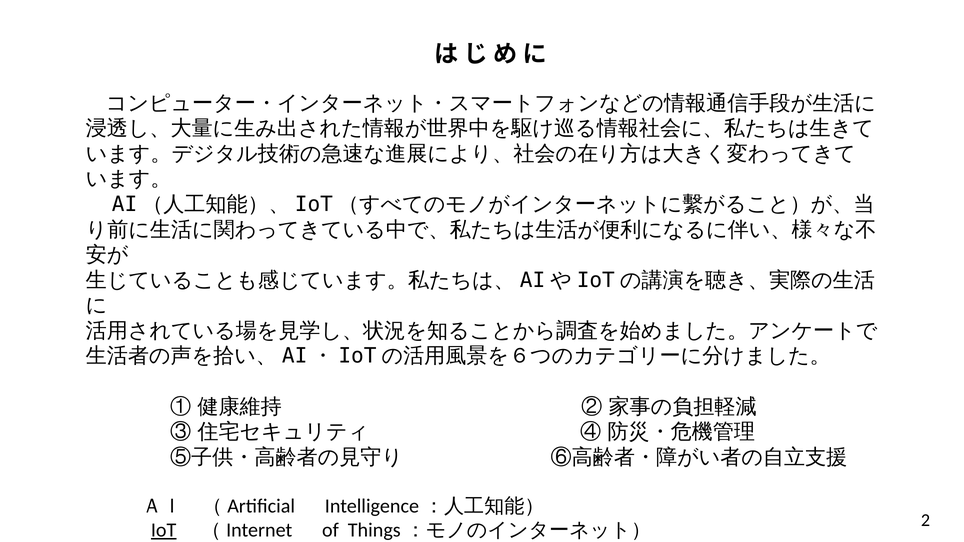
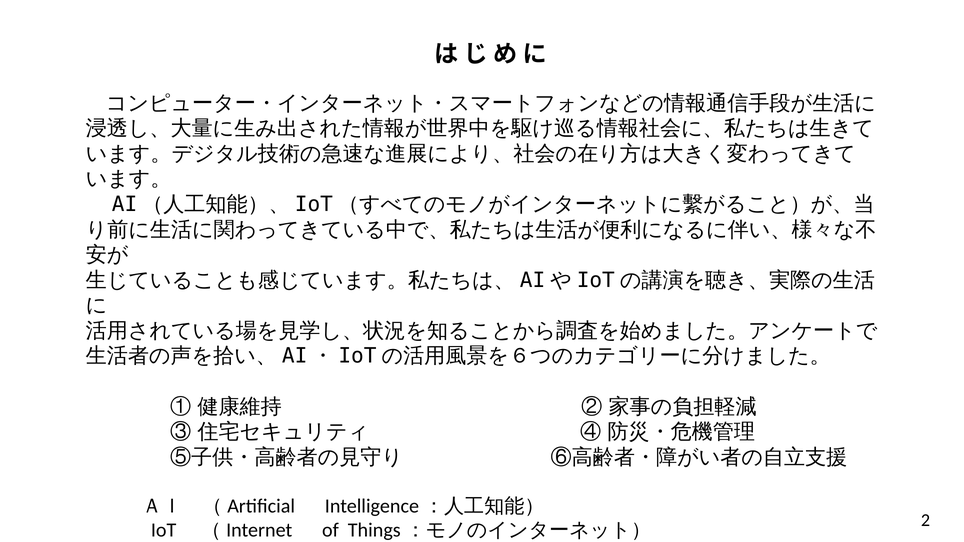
IoT underline: present -> none
